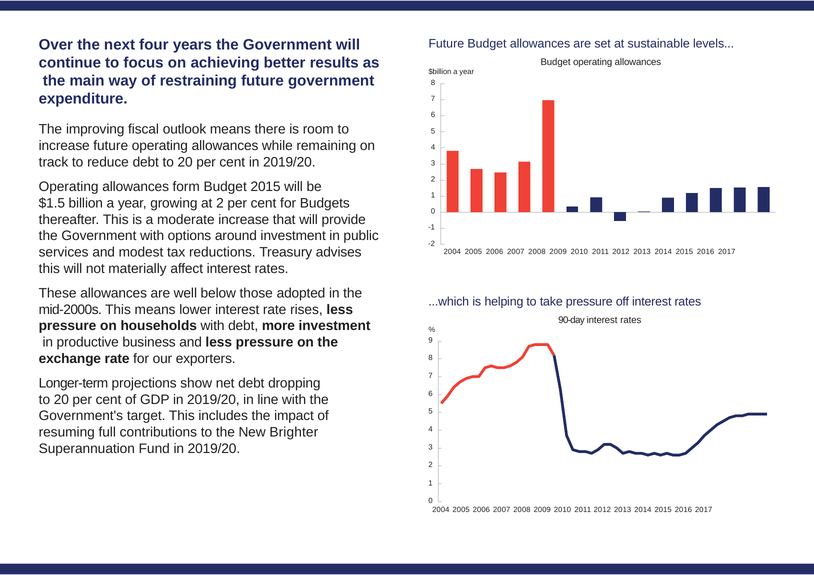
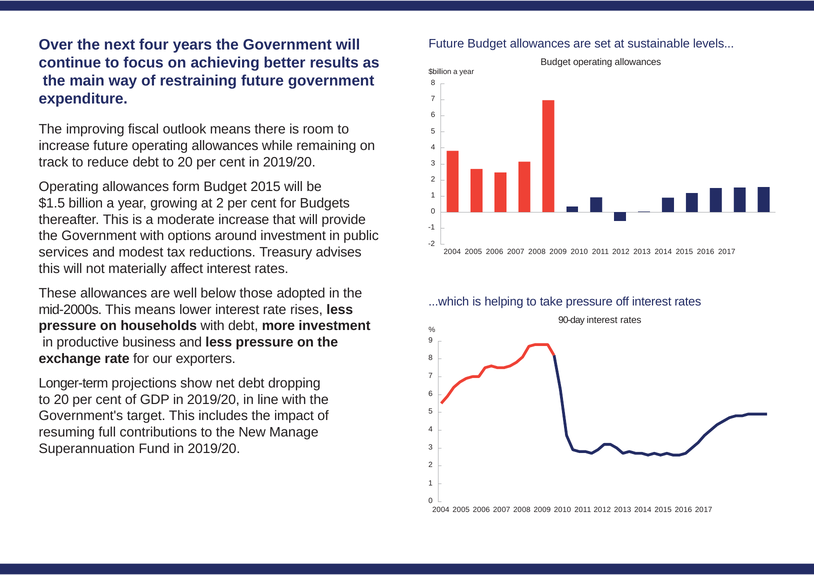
Brighter: Brighter -> Manage
